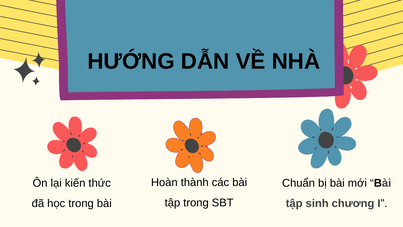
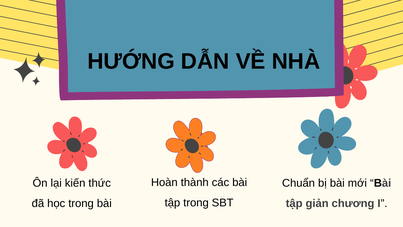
sinh: sinh -> giản
